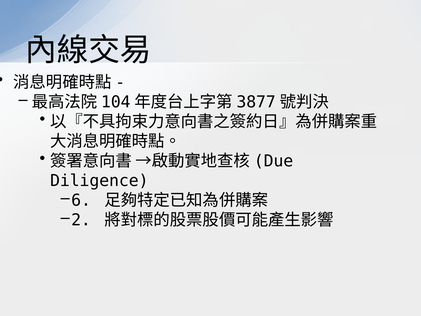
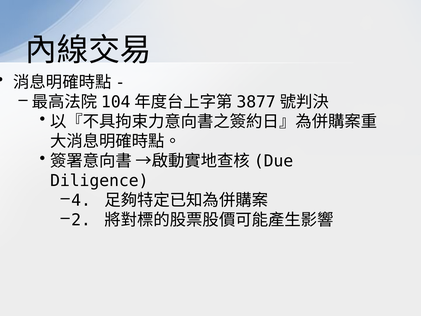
6: 6 -> 4
